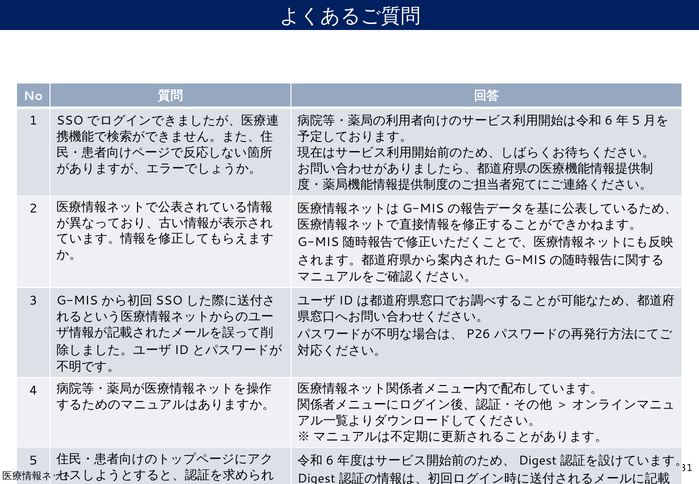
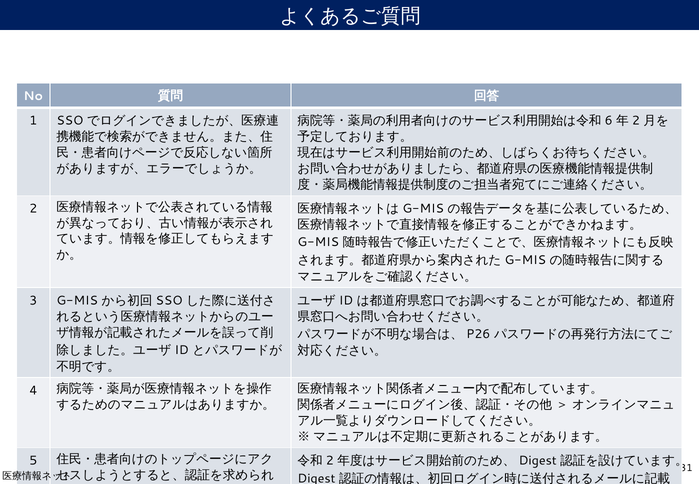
5 at (636, 120): 5 -> 2
6 at (330, 461): 6 -> 2
